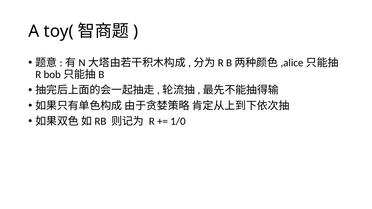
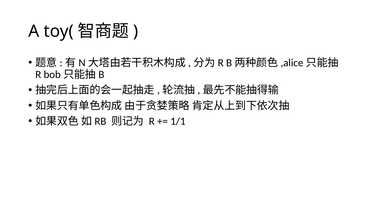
1/0: 1/0 -> 1/1
